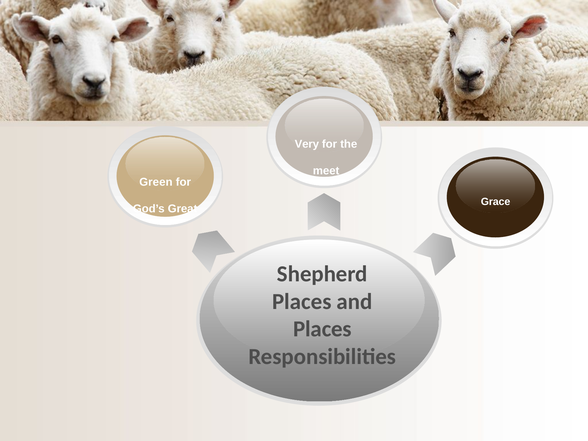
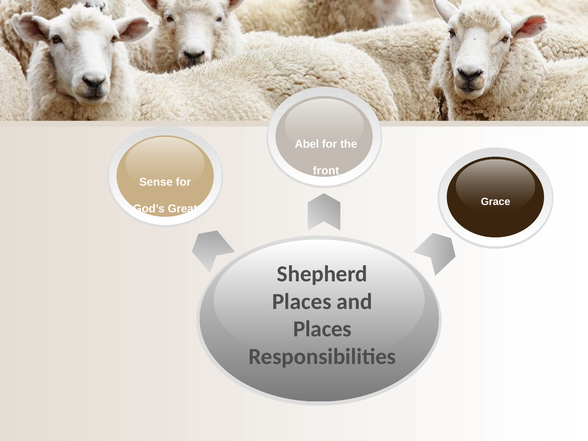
Very: Very -> Abel
meet: meet -> front
Green: Green -> Sense
